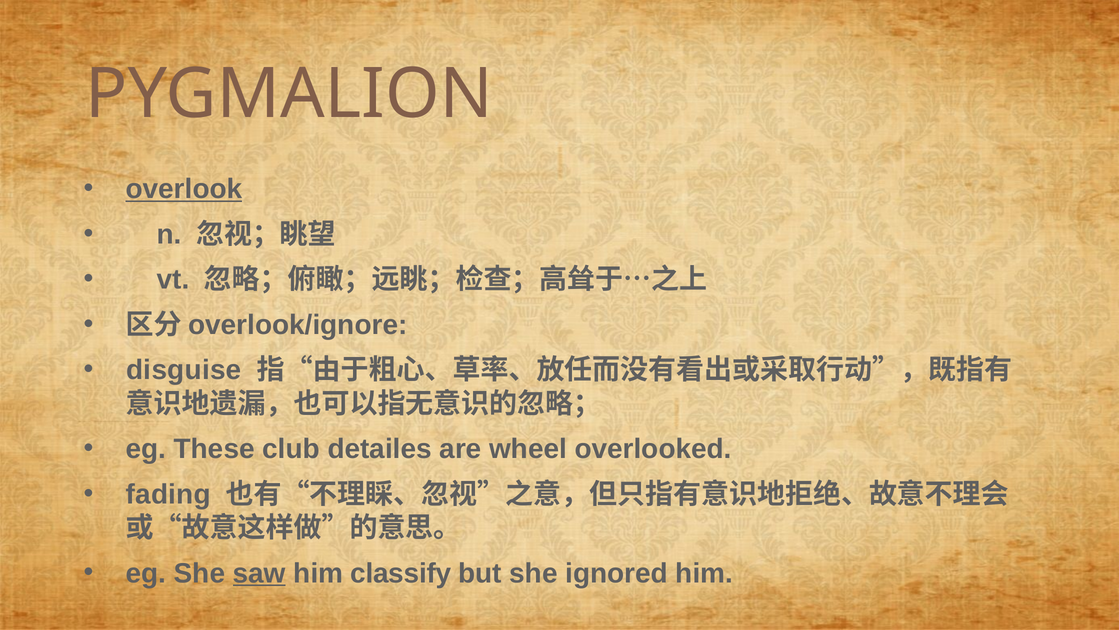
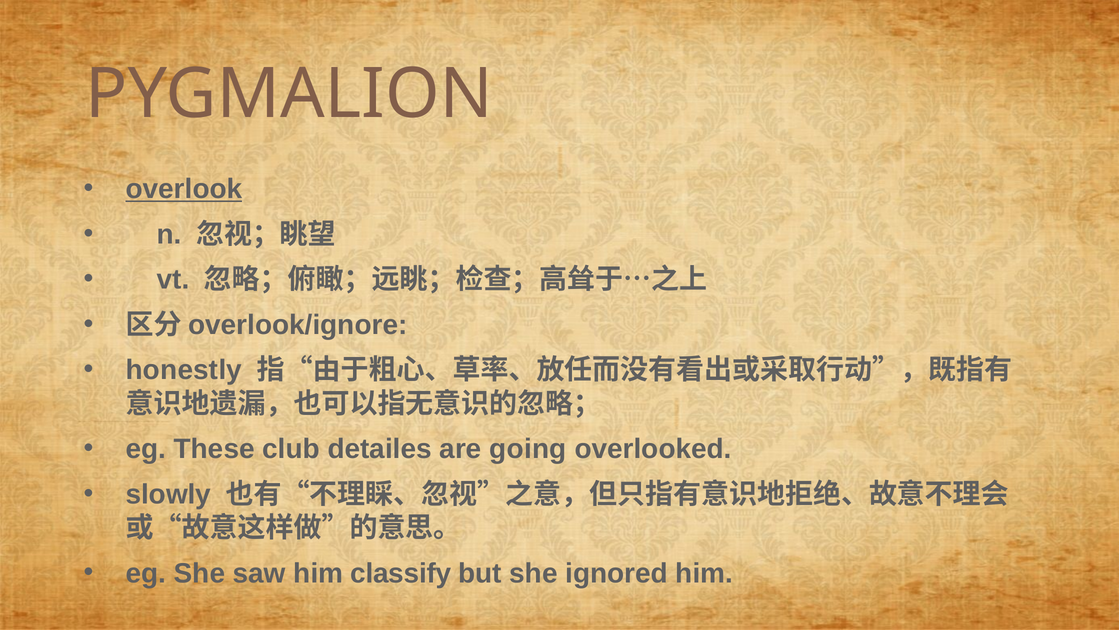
disguise: disguise -> honestly
wheel: wheel -> going
fading: fading -> slowly
saw underline: present -> none
